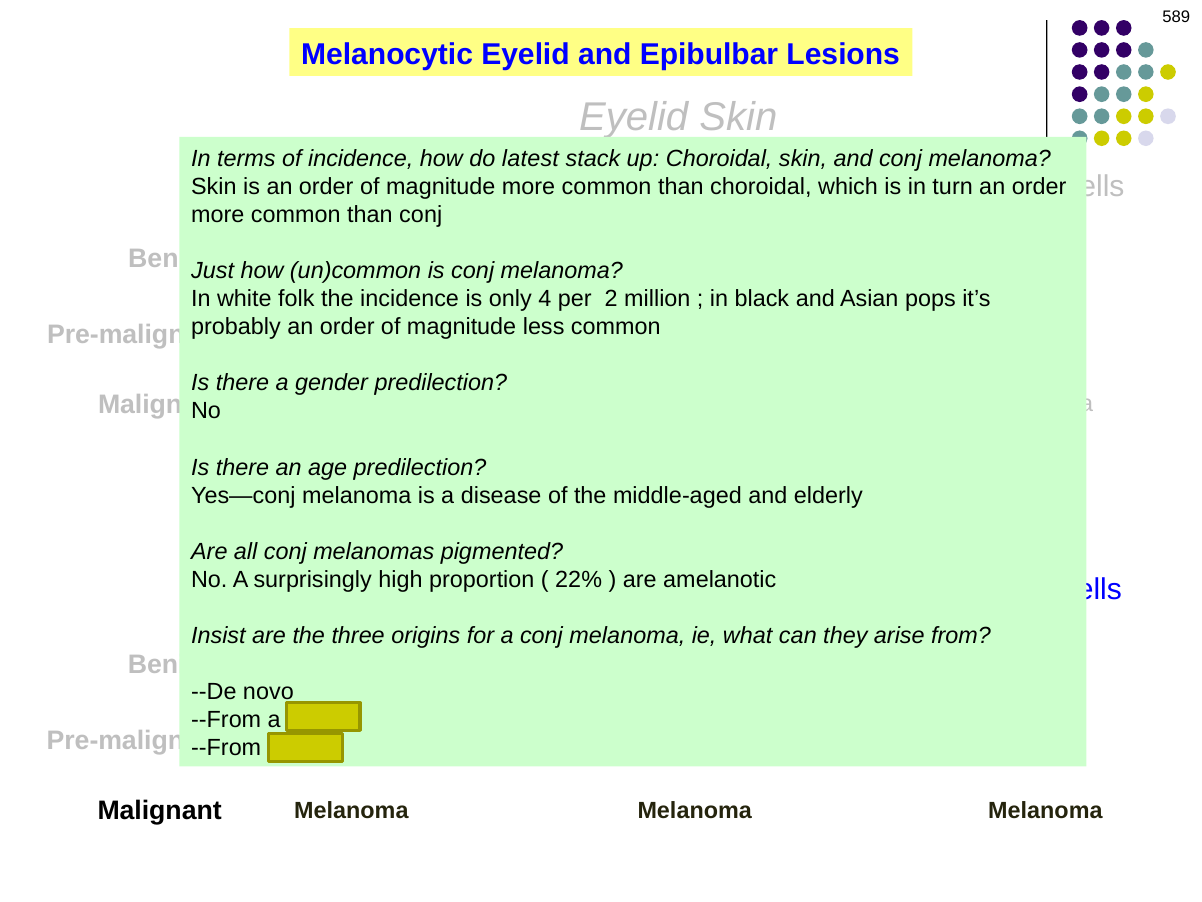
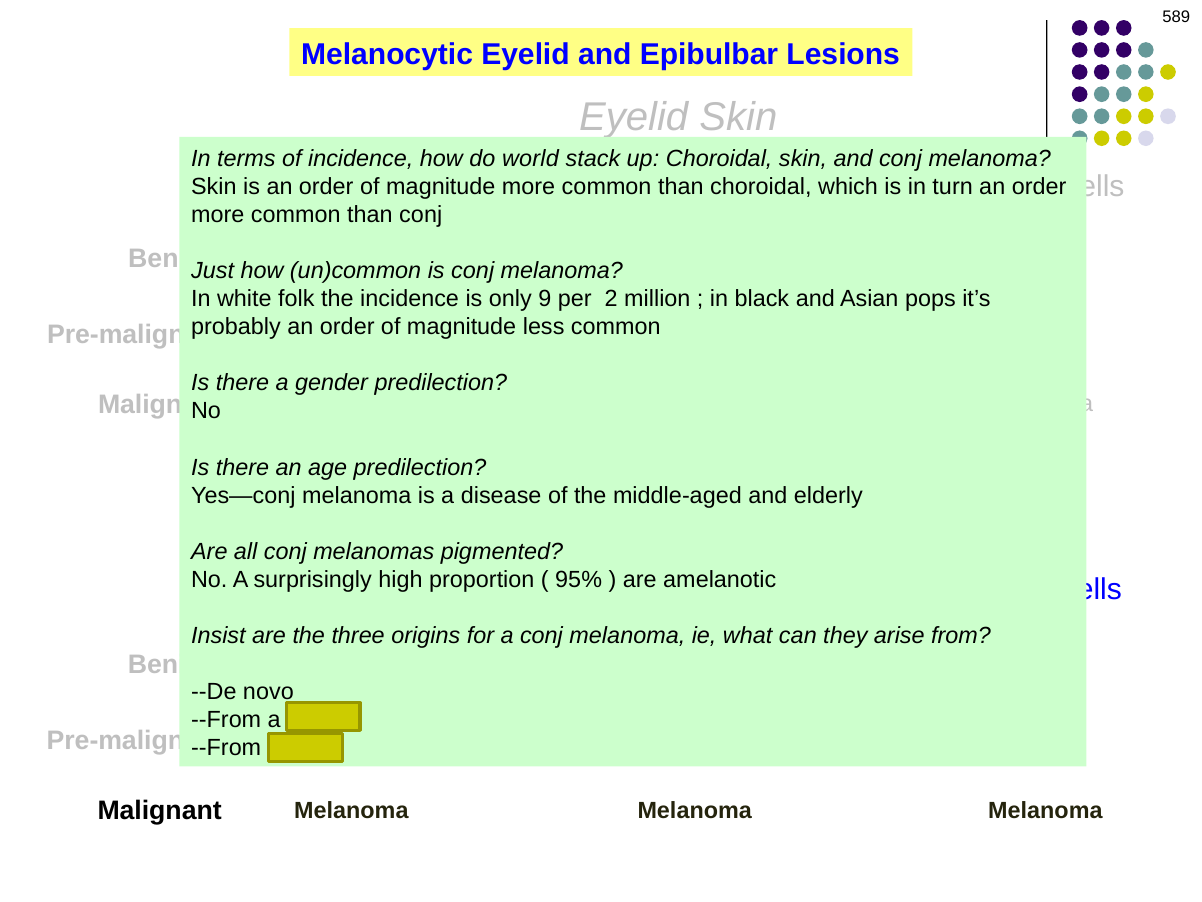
latest: latest -> world
4: 4 -> 9
22%: 22% -> 95%
